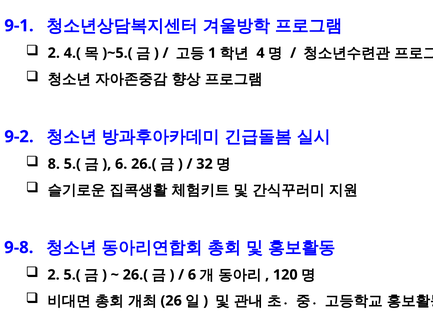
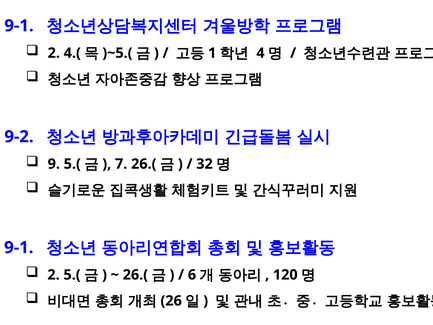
8: 8 -> 9
6 at (121, 164): 6 -> 7
9-8 at (19, 247): 9-8 -> 9-1
